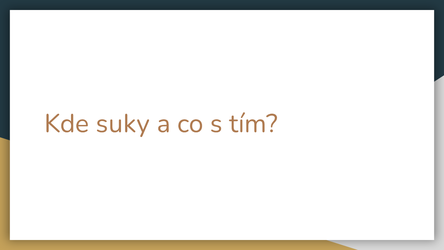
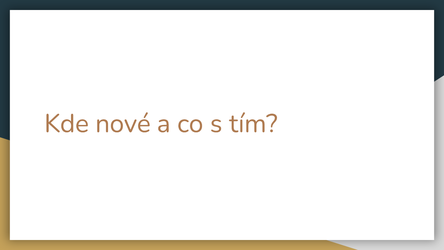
suky: suky -> nové
